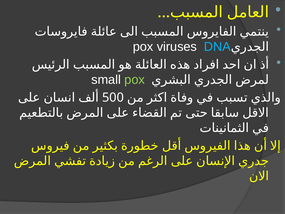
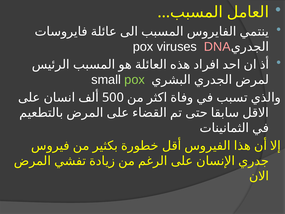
DNA colour: light blue -> pink
